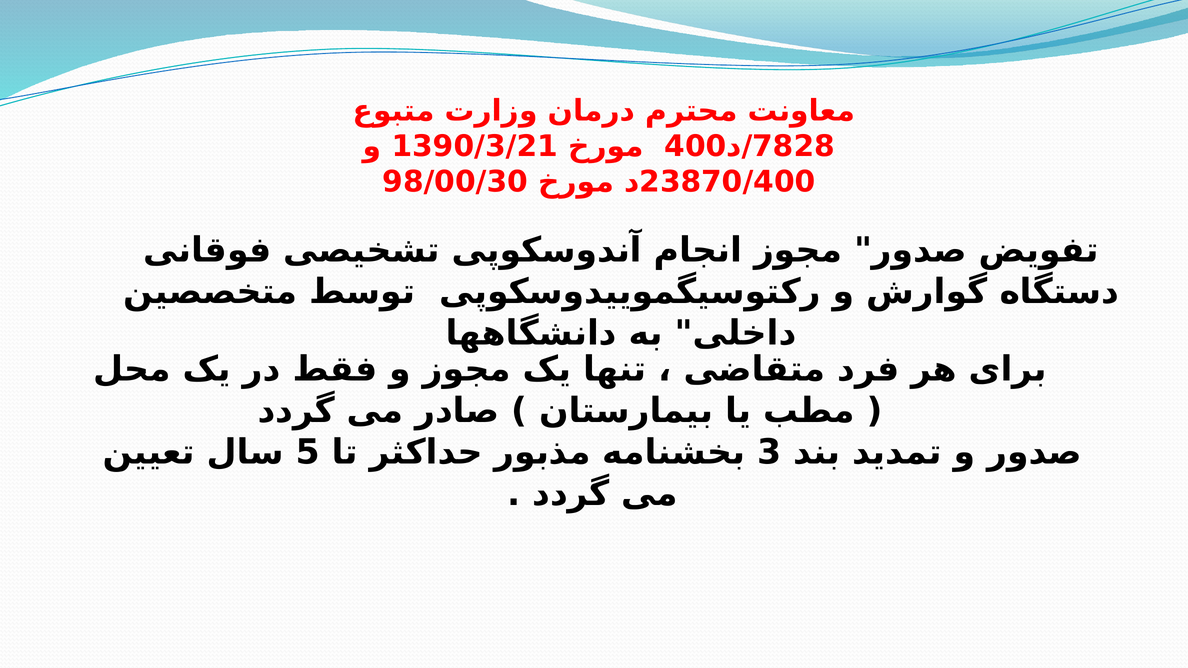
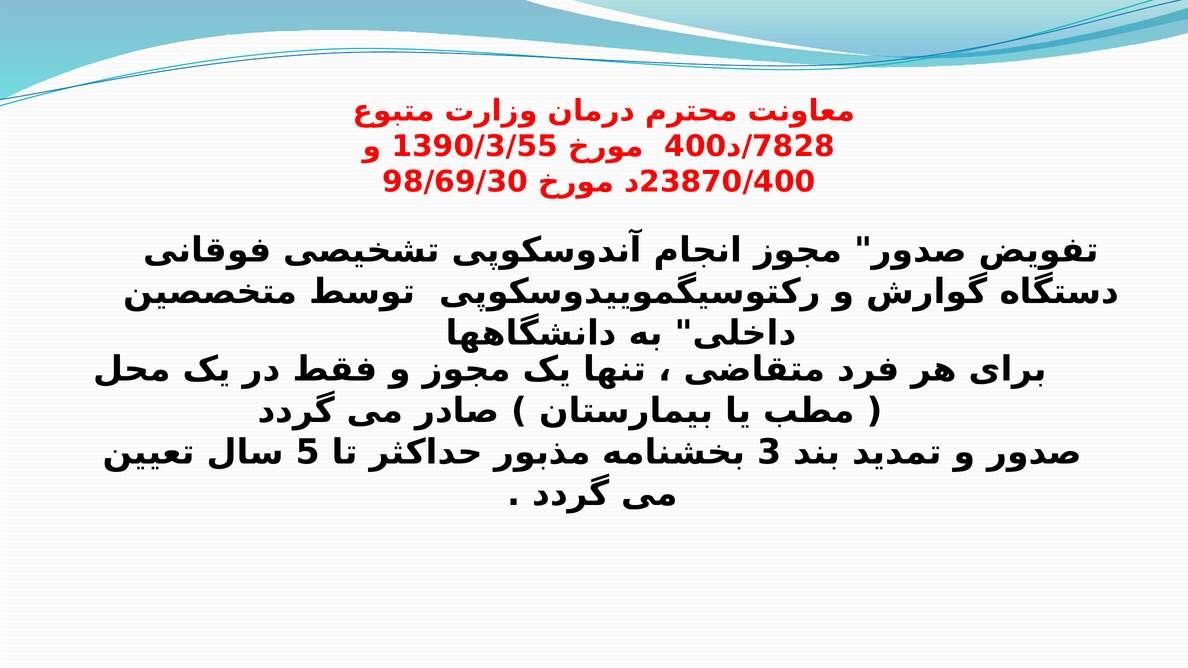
1390/3/21: 1390/3/21 -> 1390/3/55
98/00/30: 98/00/30 -> 98/69/30
